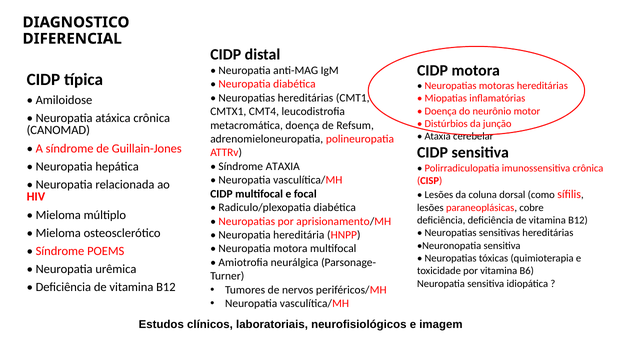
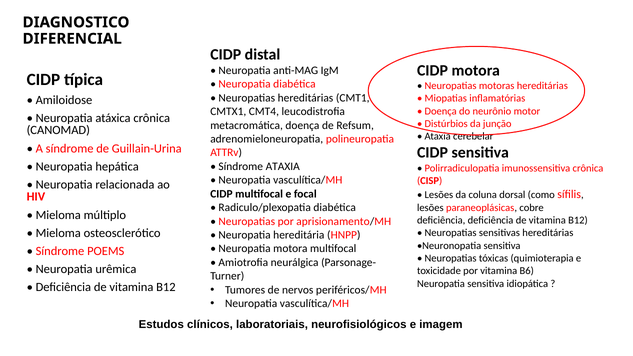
Guillain-Jones: Guillain-Jones -> Guillain-Urina
